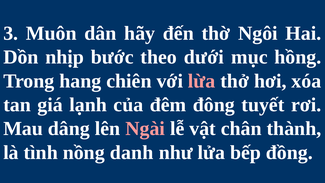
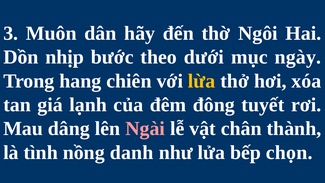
hồng: hồng -> ngày
lừa colour: pink -> yellow
đồng: đồng -> chọn
